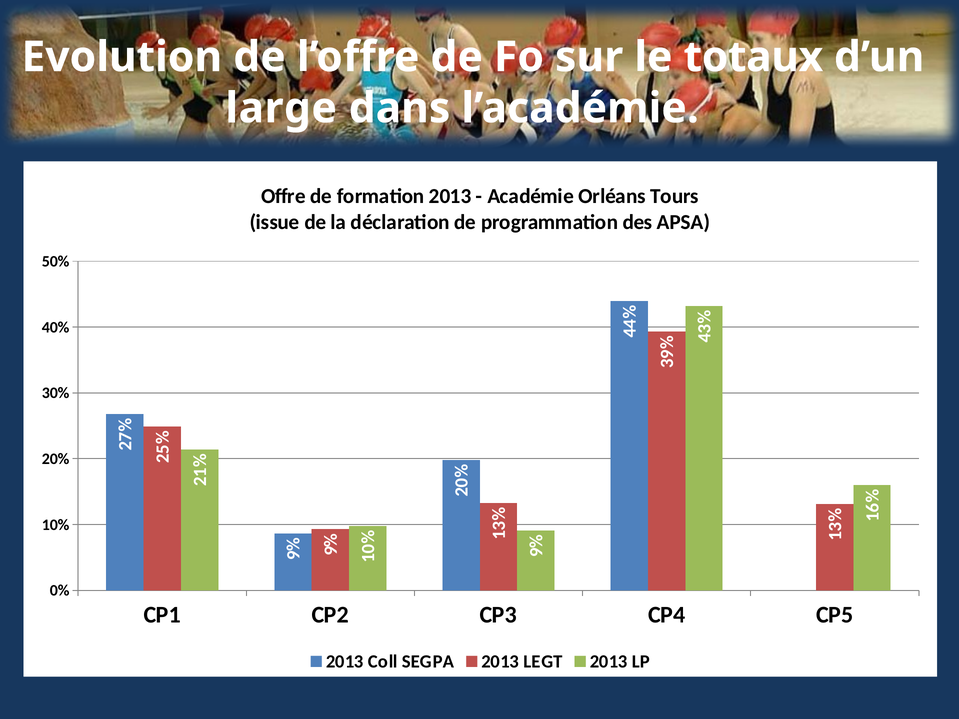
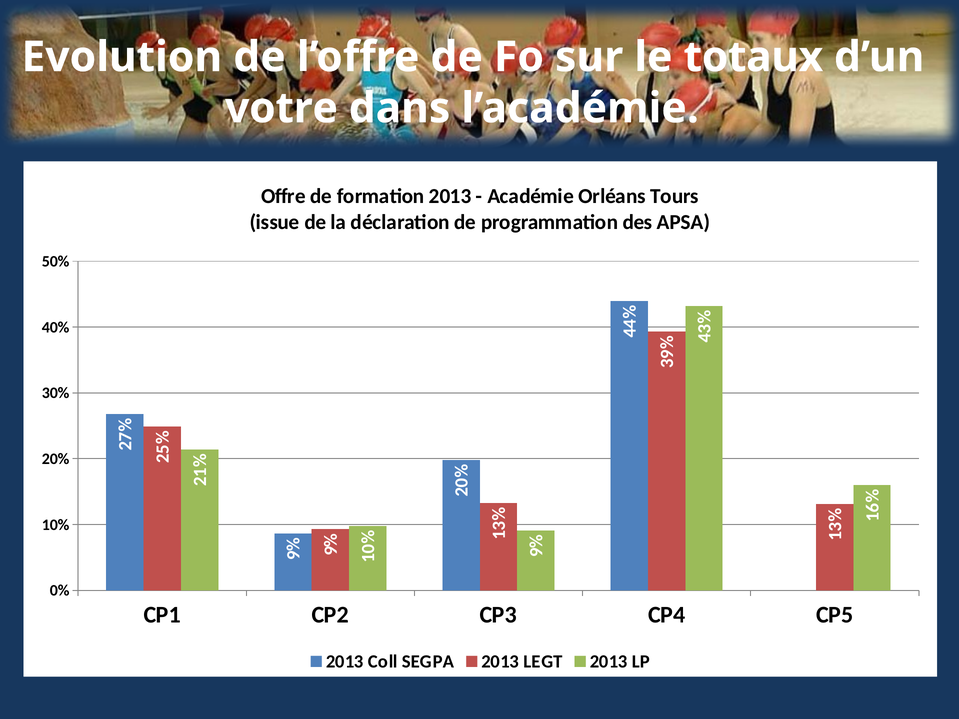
large: large -> votre
